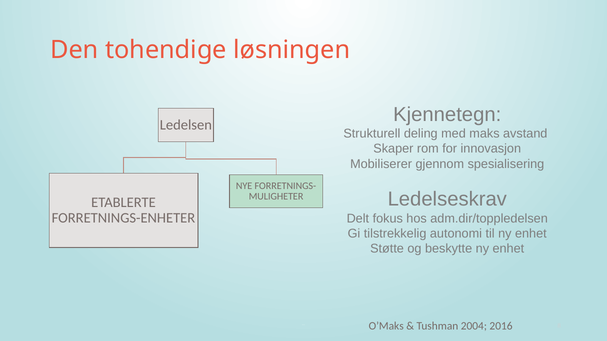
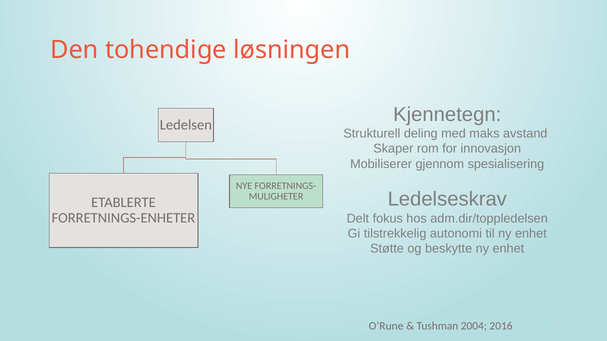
O’Maks: O’Maks -> O’Rune
